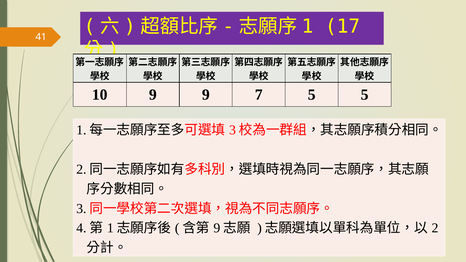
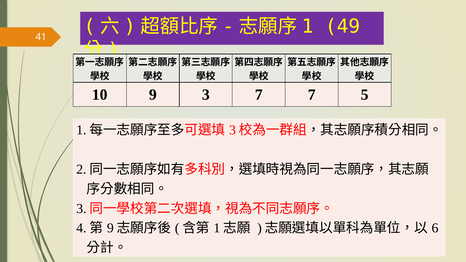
17: 17 -> 49
9 9: 9 -> 3
7 5: 5 -> 7
1 at (110, 228): 1 -> 9
9 at (217, 228): 9 -> 1
2 at (435, 228): 2 -> 6
